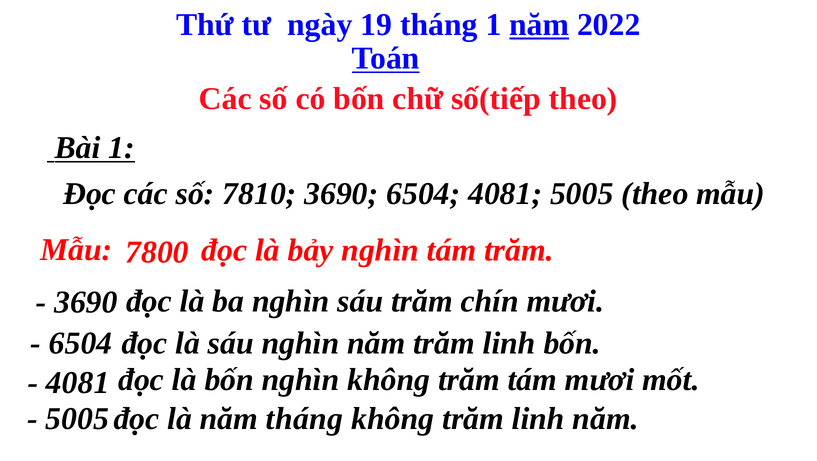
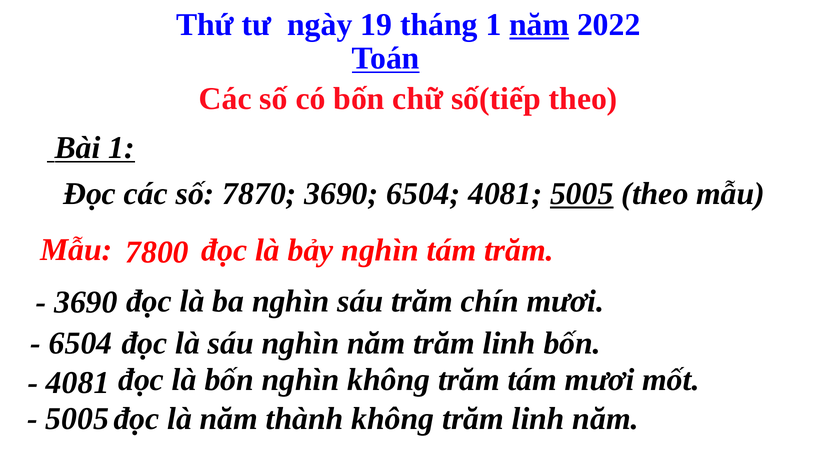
7810: 7810 -> 7870
5005 at (582, 194) underline: none -> present
năm tháng: tháng -> thành
